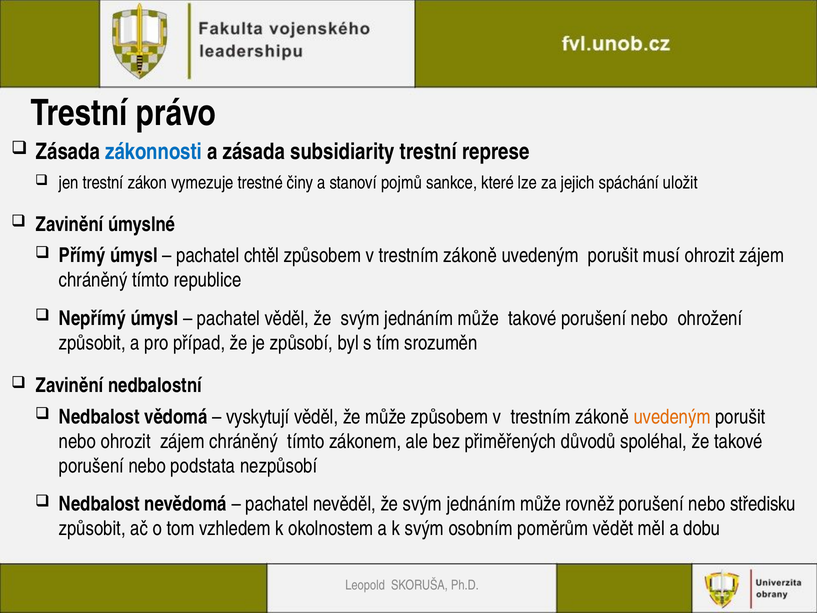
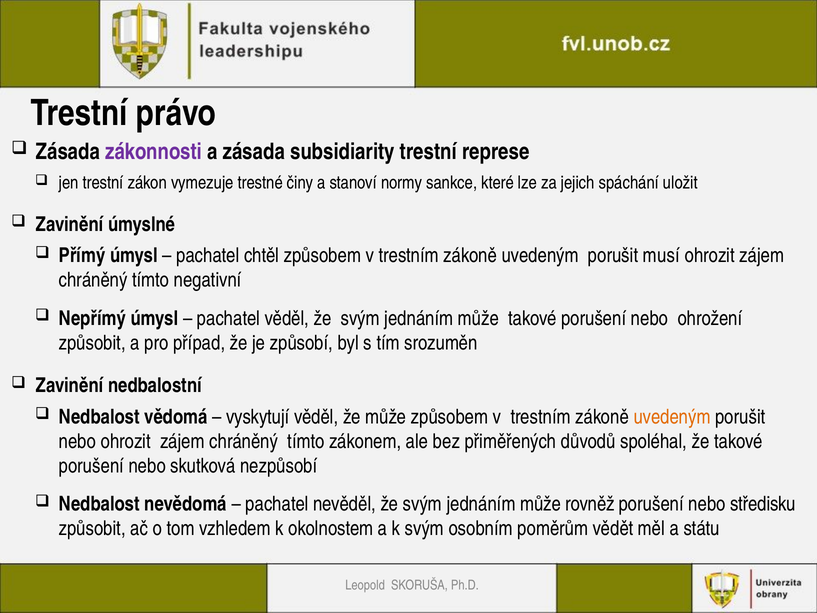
zákonnosti colour: blue -> purple
pojmů: pojmů -> normy
republice: republice -> negativní
podstata: podstata -> skutková
dobu: dobu -> státu
